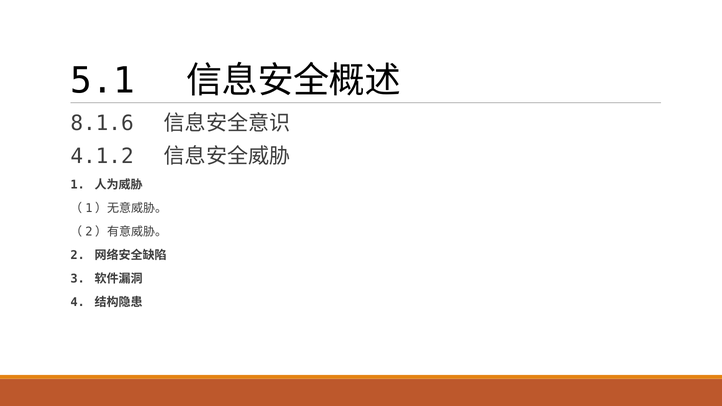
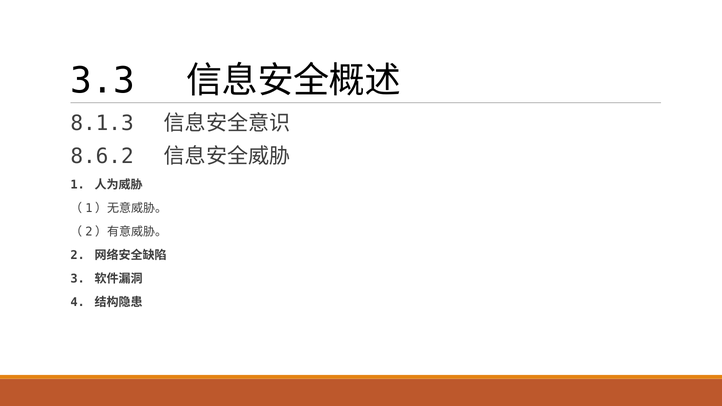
5.1: 5.1 -> 3.3
8.1.6: 8.1.6 -> 8.1.3
4.1.2: 4.1.2 -> 8.6.2
